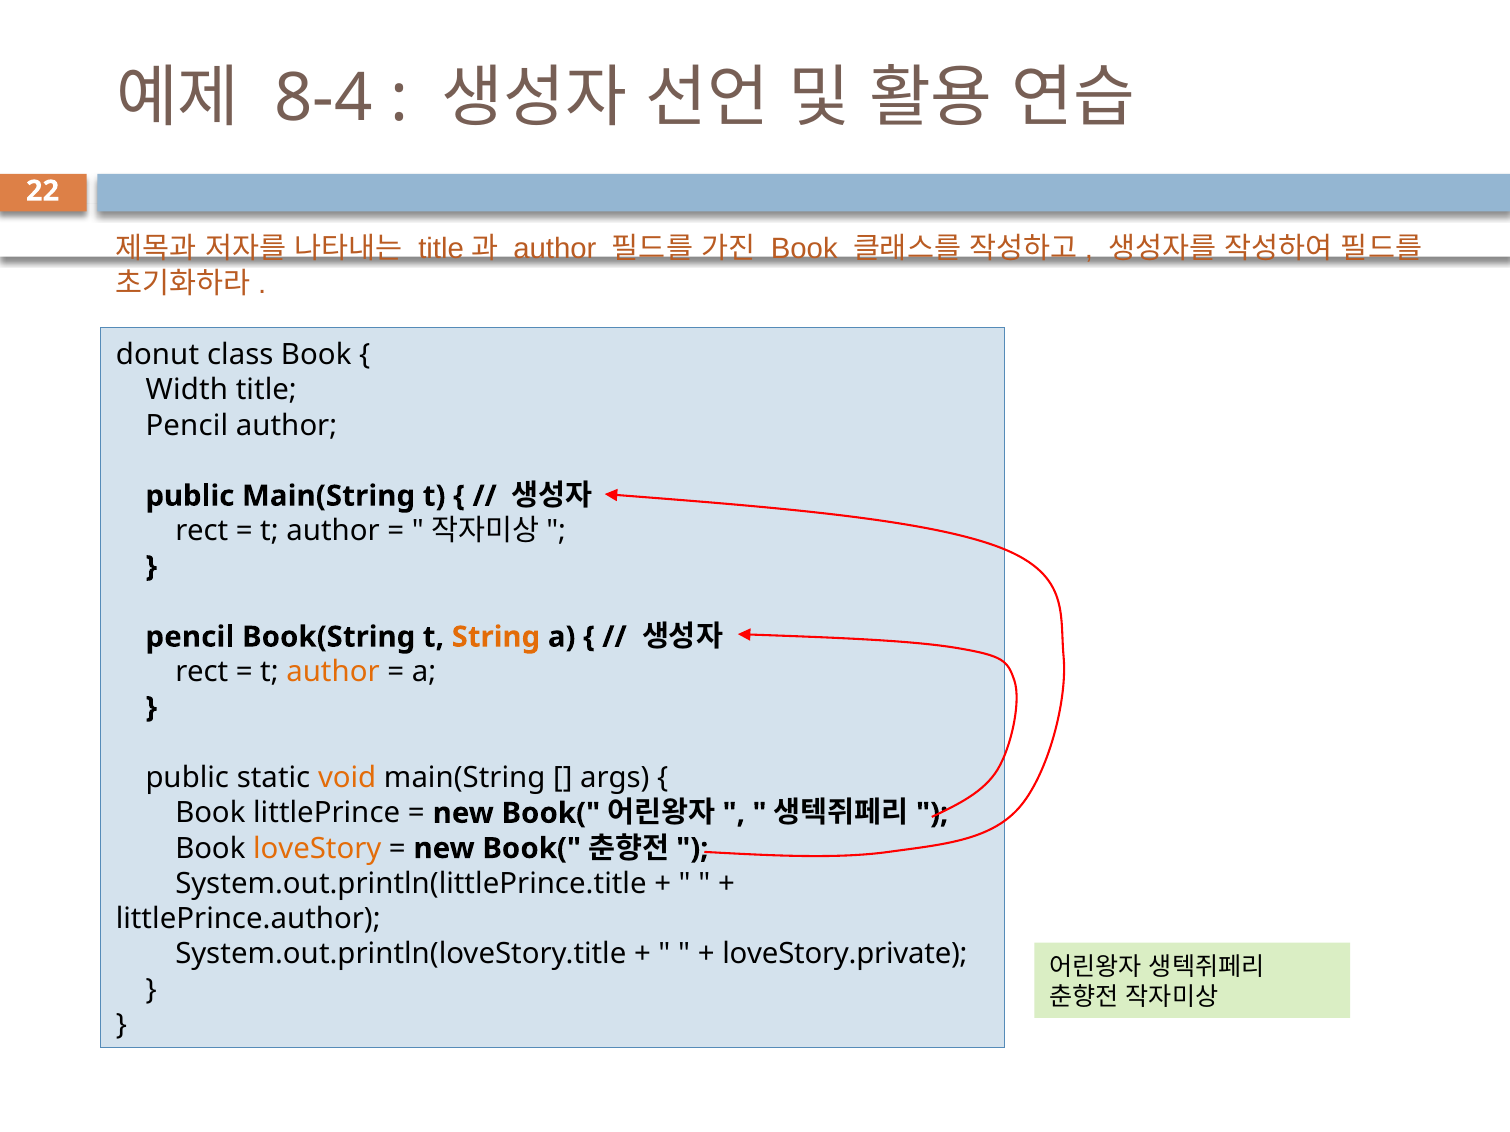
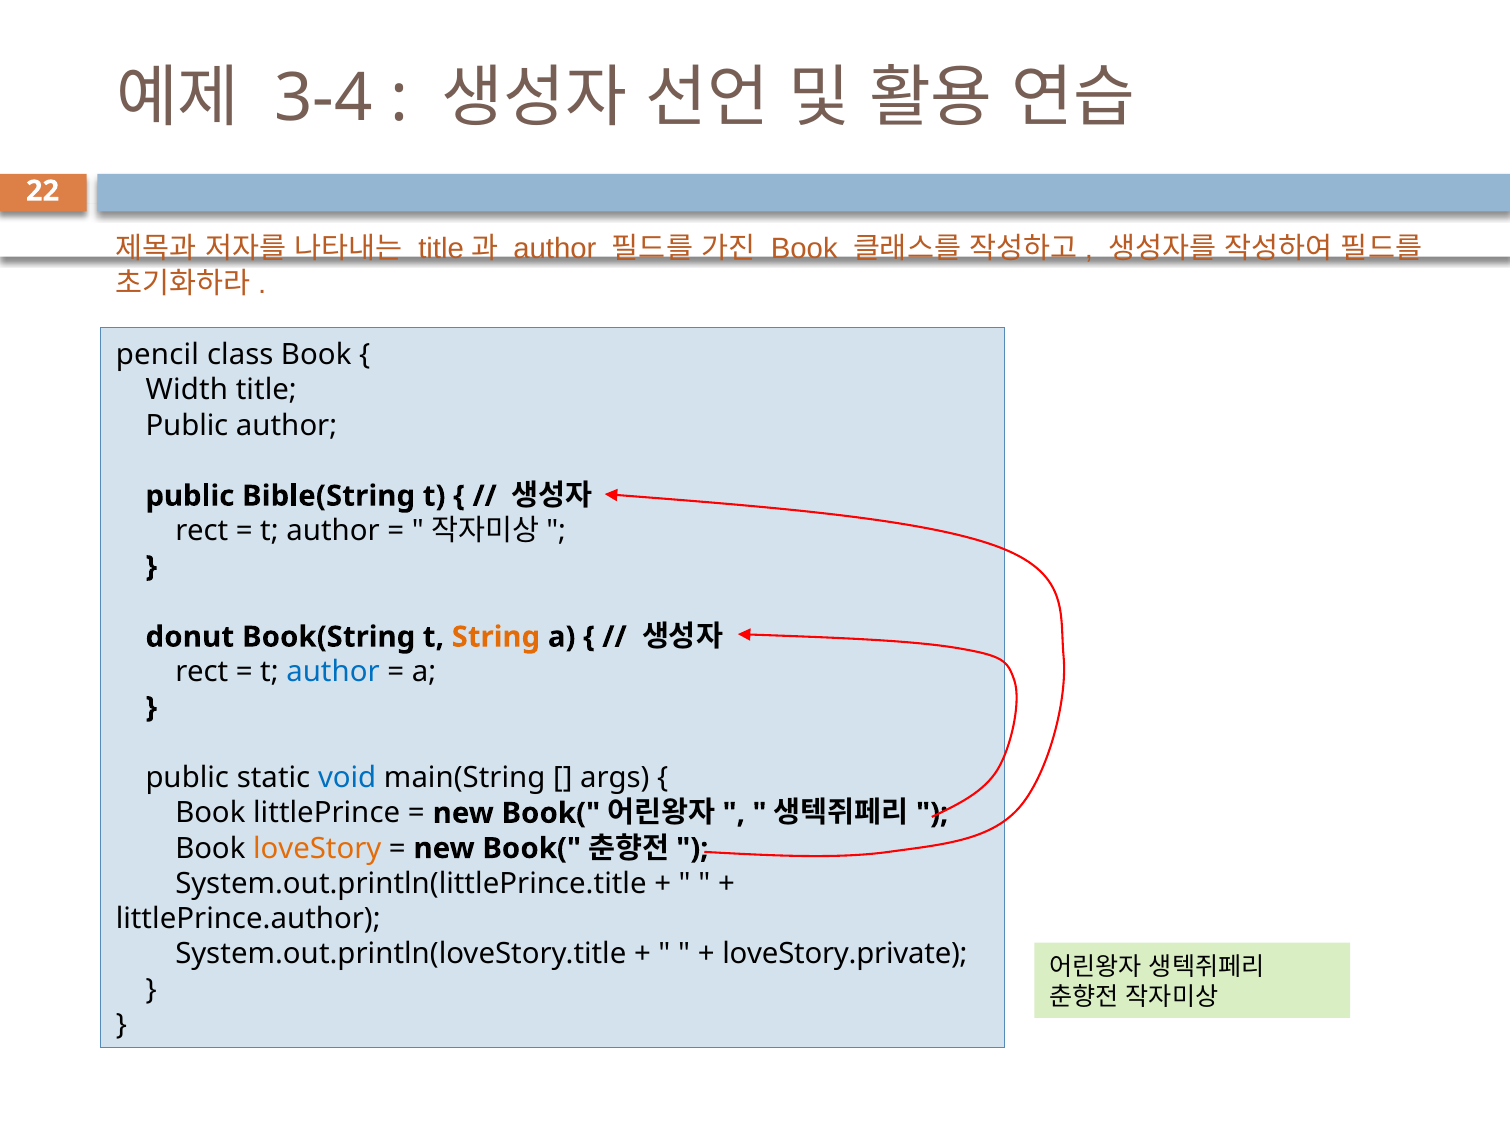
8-4: 8-4 -> 3-4
donut: donut -> pencil
Pencil at (187, 426): Pencil -> Public
public Main(String: Main(String -> Bible(String
pencil at (190, 637): pencil -> donut
author at (333, 672) colour: orange -> blue
void colour: orange -> blue
